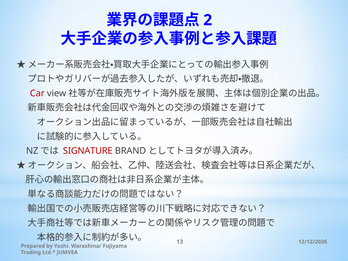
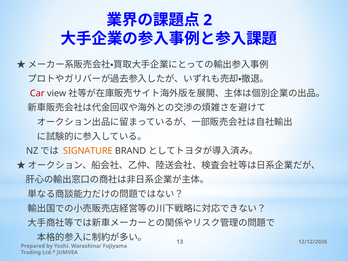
SIGNATURE colour: red -> orange
